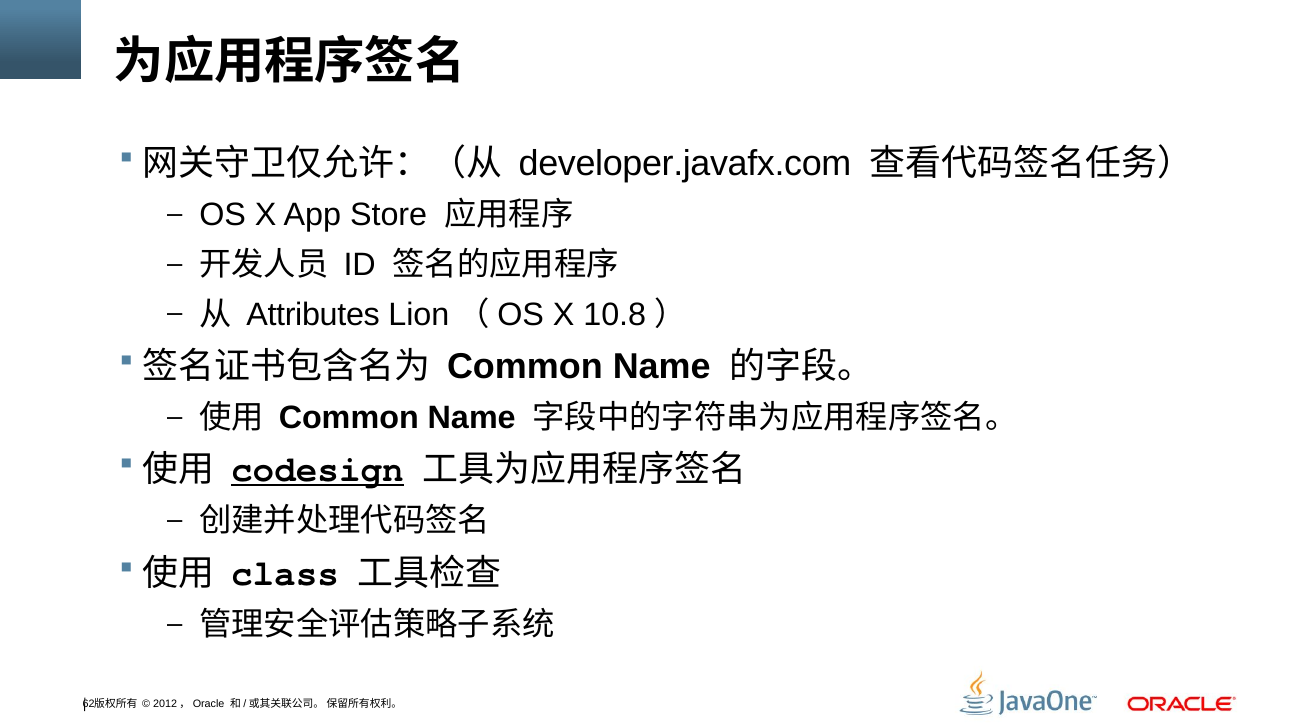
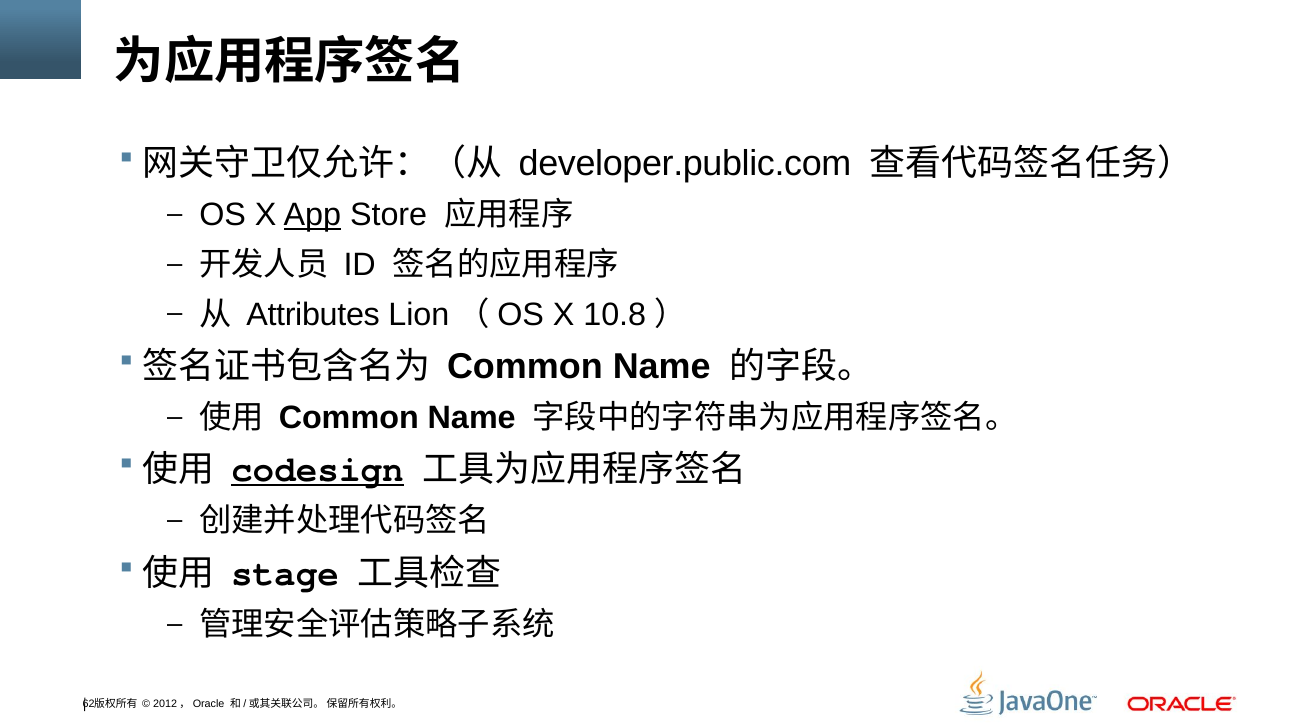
developer.javafx.com: developer.javafx.com -> developer.public.com
App underline: none -> present
class: class -> stage
